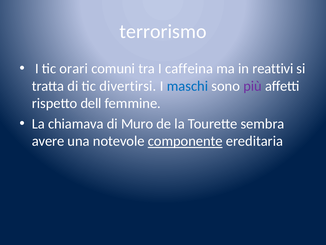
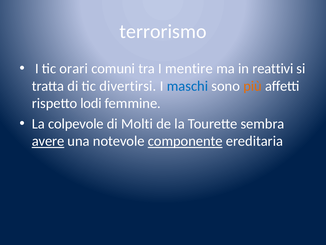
caffeina: caffeina -> mentire
più colour: purple -> orange
dell: dell -> lodi
chiamava: chiamava -> colpevole
Muro: Muro -> Molti
avere underline: none -> present
